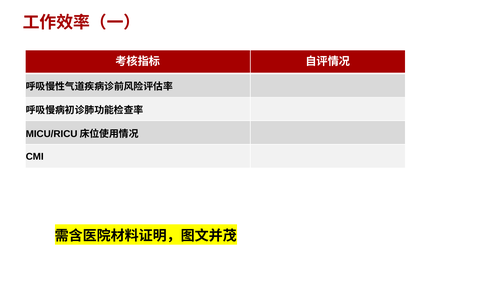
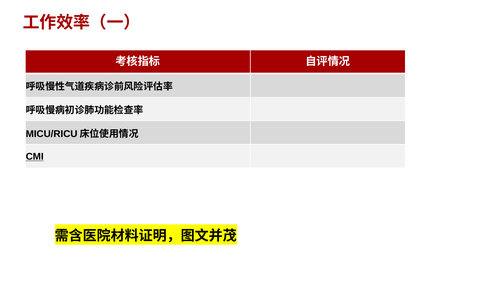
CMI underline: none -> present
